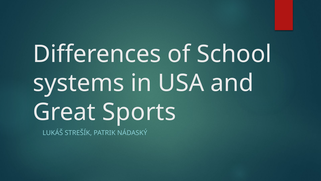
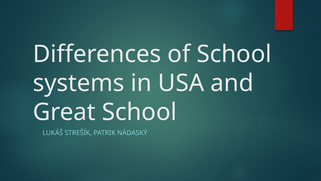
Great Sports: Sports -> School
